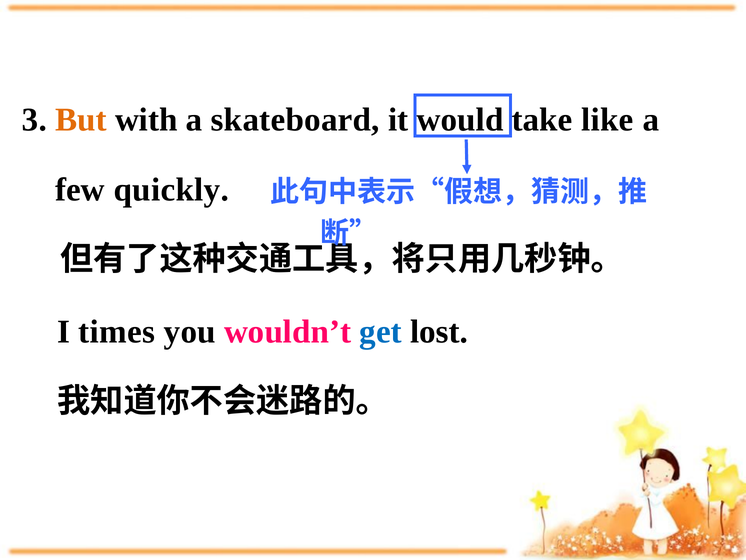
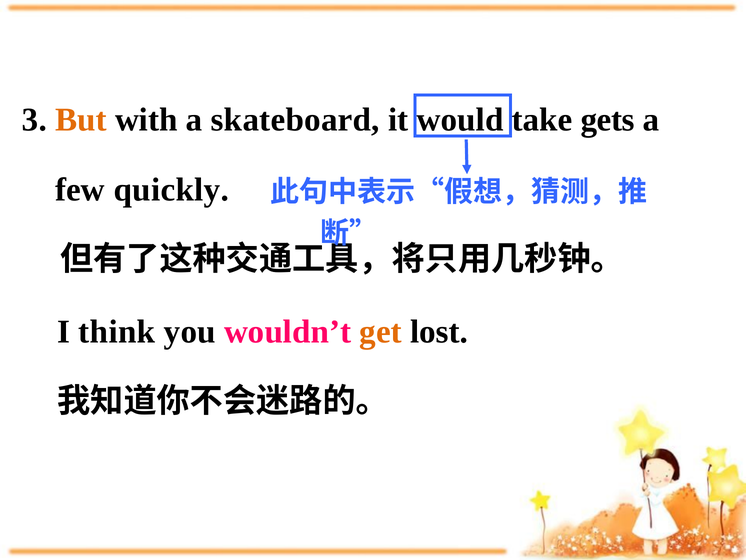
like: like -> gets
times: times -> think
get colour: blue -> orange
